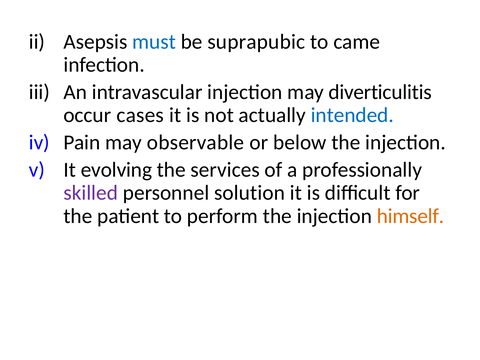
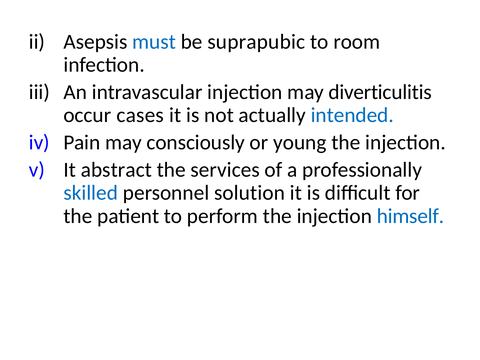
came: came -> room
observable: observable -> consciously
below: below -> young
evolving: evolving -> abstract
skilled colour: purple -> blue
himself colour: orange -> blue
